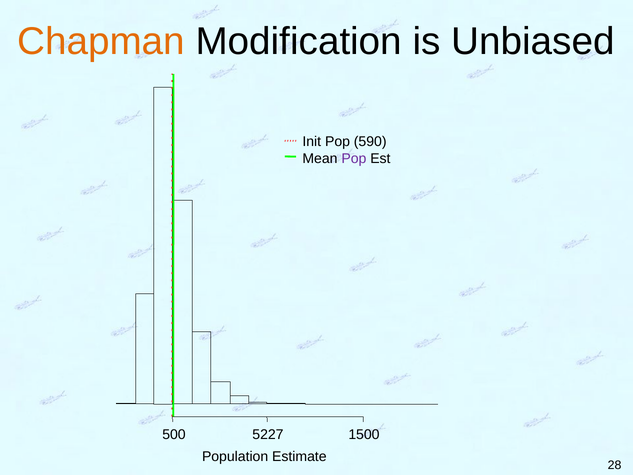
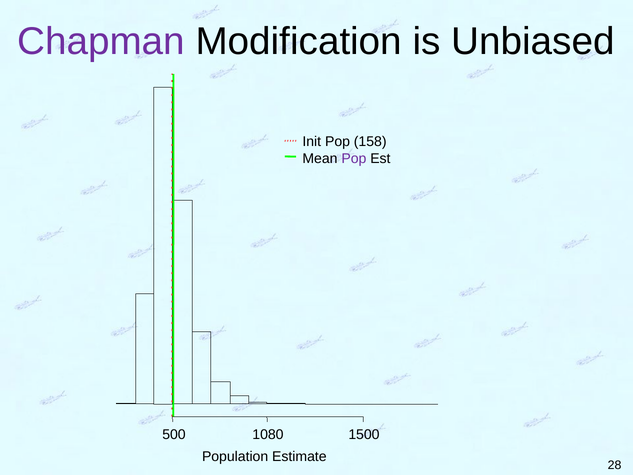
Chapman colour: orange -> purple
590: 590 -> 158
5227: 5227 -> 1080
